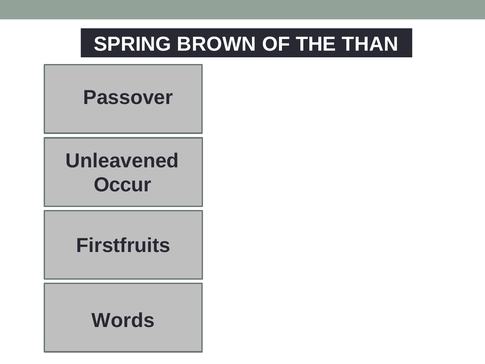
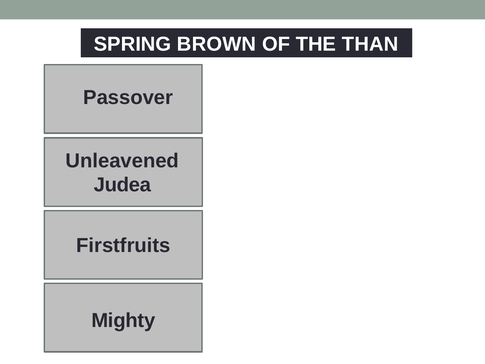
Occur: Occur -> Judea
Words: Words -> Mighty
